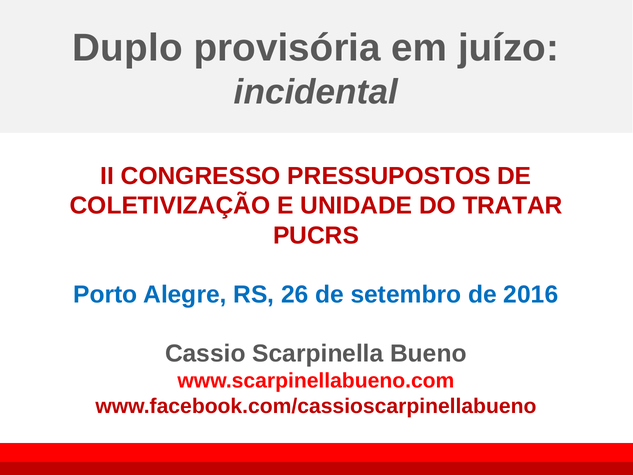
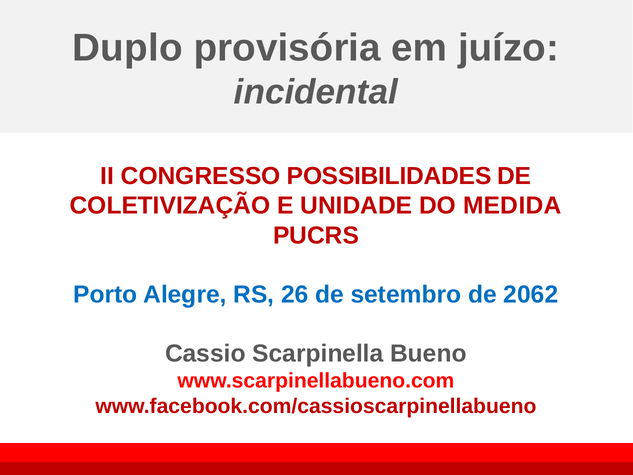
PRESSUPOSTOS: PRESSUPOSTOS -> POSSIBILIDADES
TRATAR: TRATAR -> MEDIDA
2016: 2016 -> 2062
